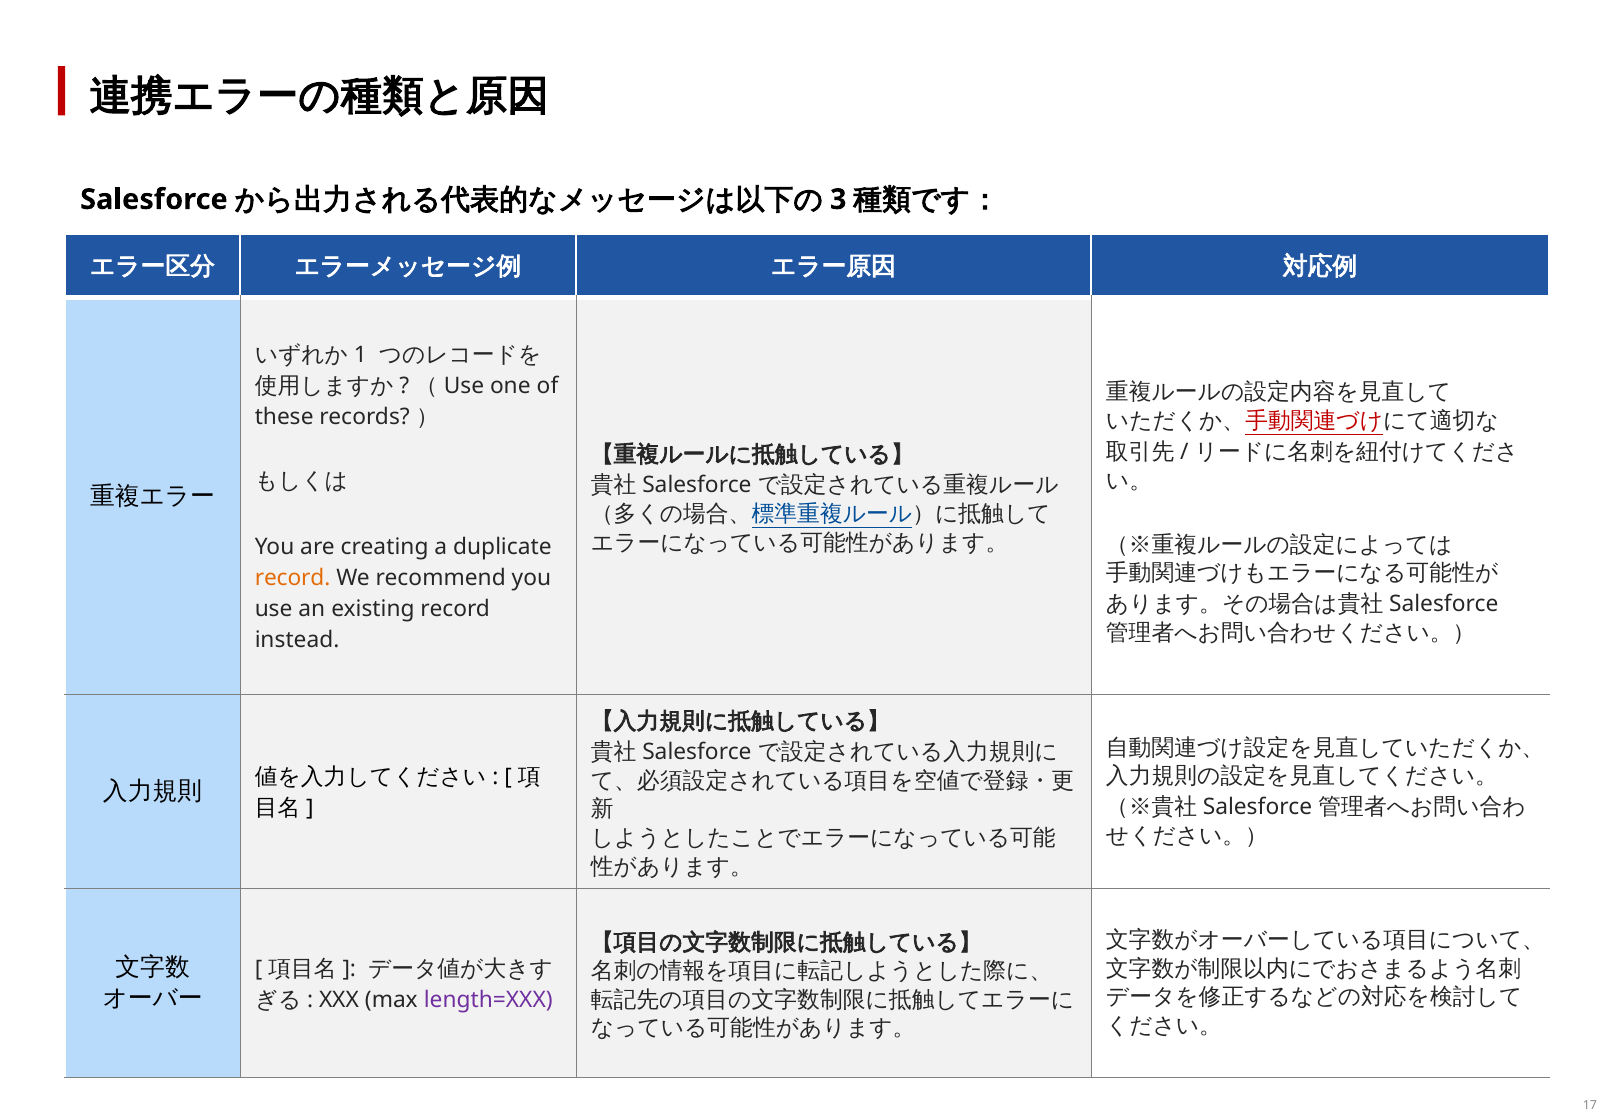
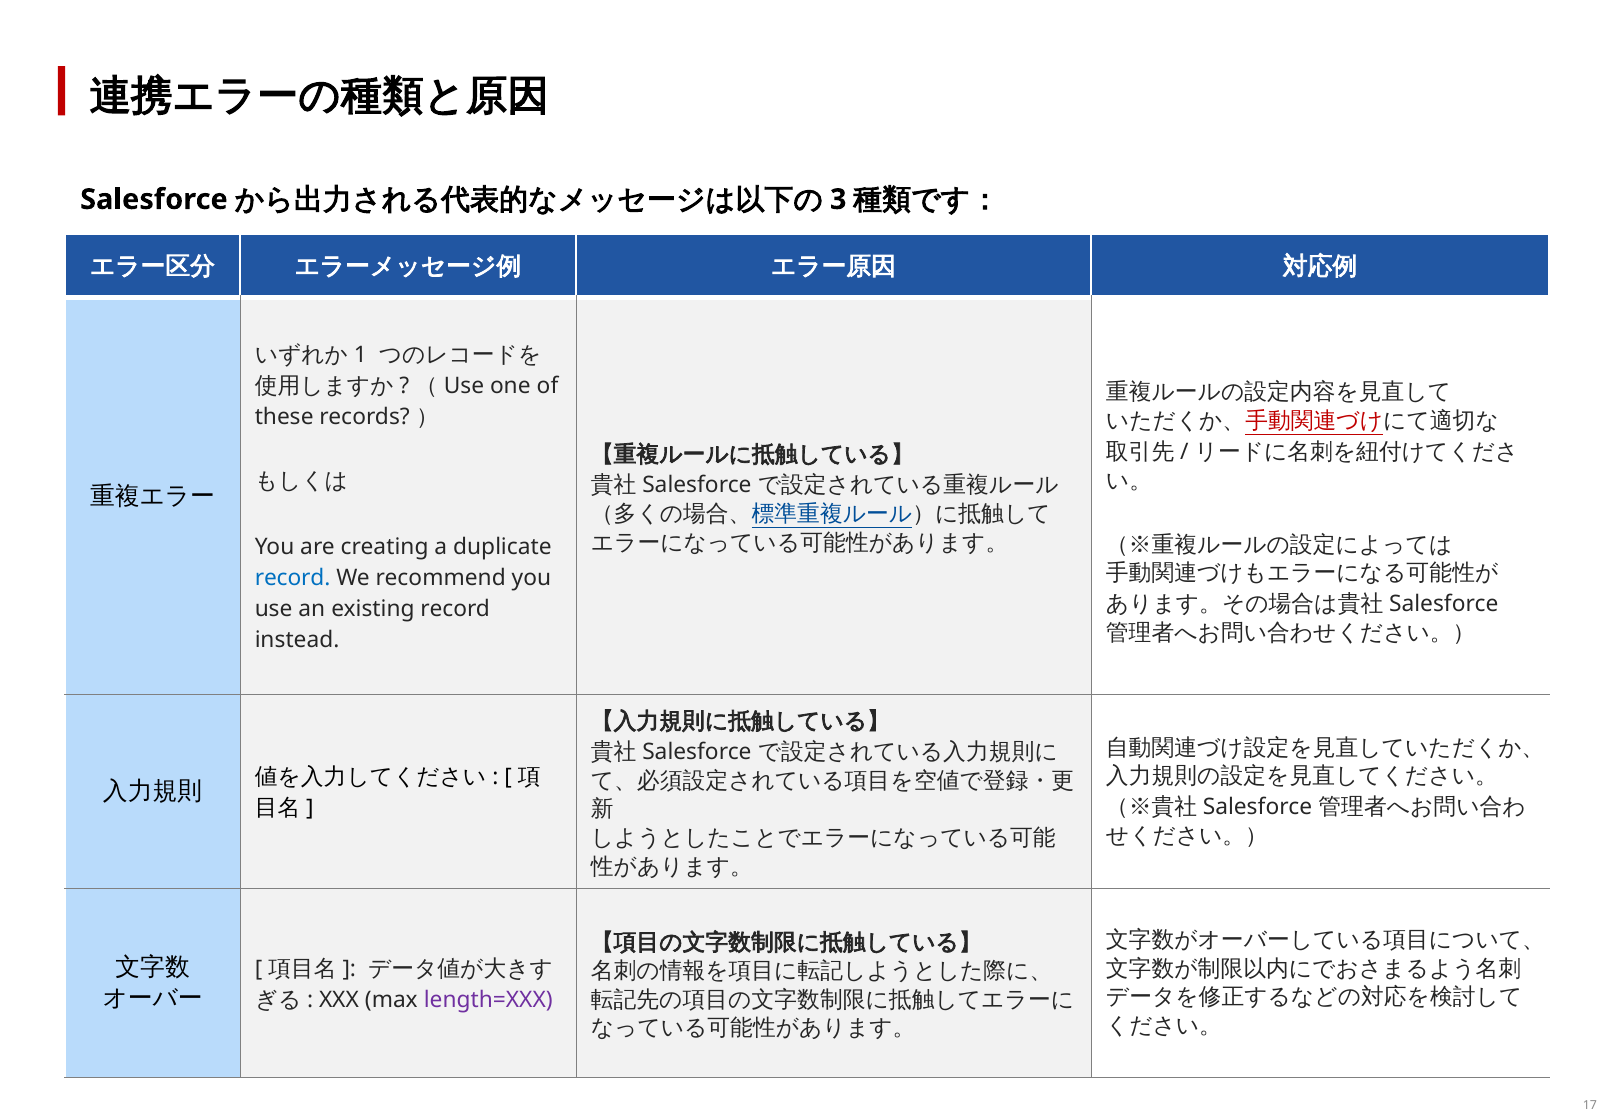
record at (293, 578) colour: orange -> blue
